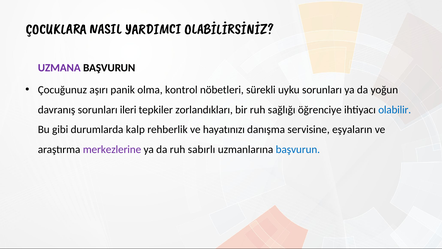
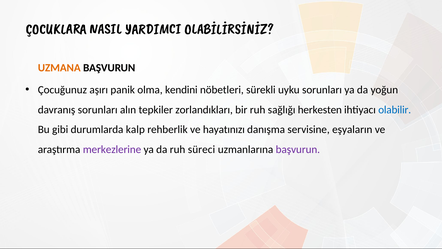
UZMANA colour: purple -> orange
kontrol: kontrol -> kendini
ileri: ileri -> alın
öğrenciye: öğrenciye -> herkesten
sabırlı: sabırlı -> süreci
başvurun at (298, 149) colour: blue -> purple
